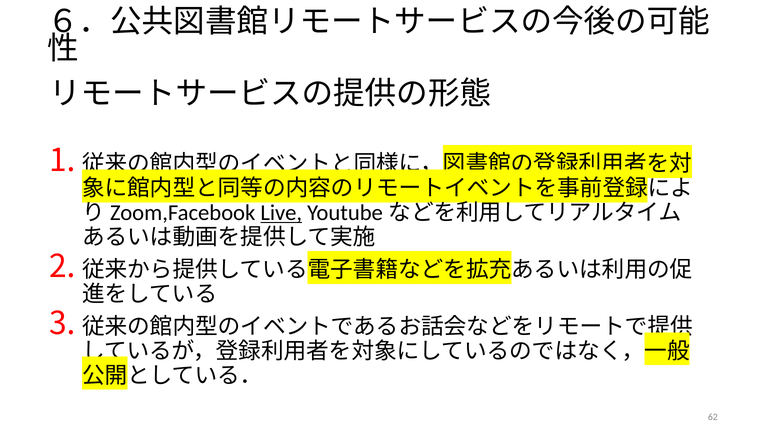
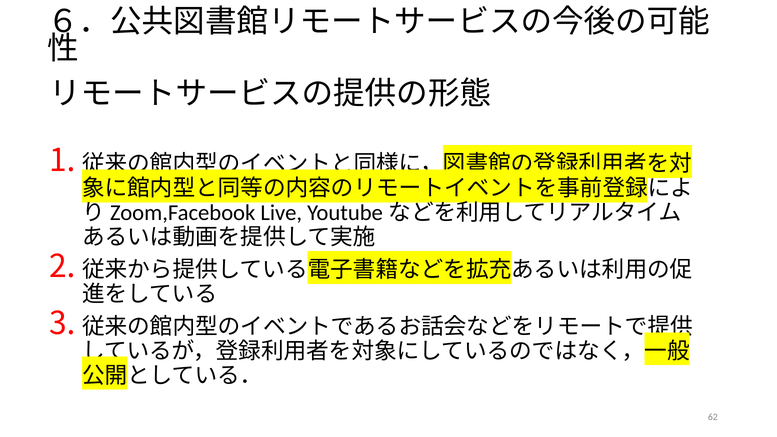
Live underline: present -> none
